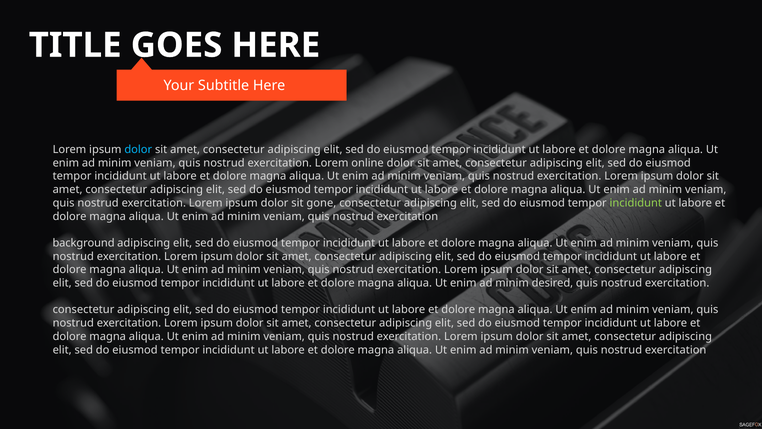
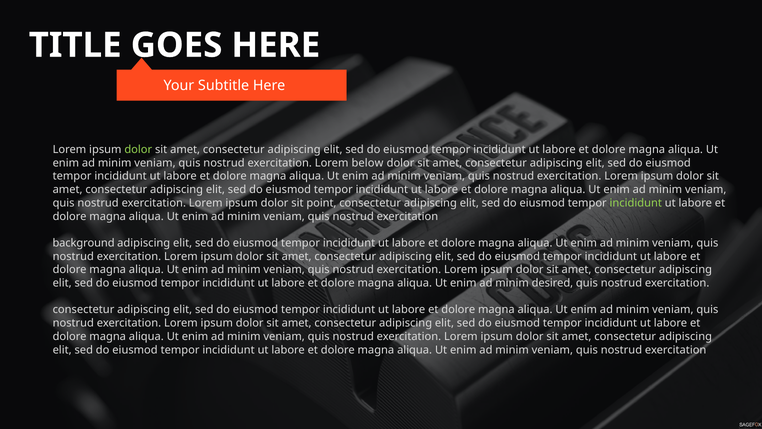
dolor at (138, 149) colour: light blue -> light green
online: online -> below
gone: gone -> point
